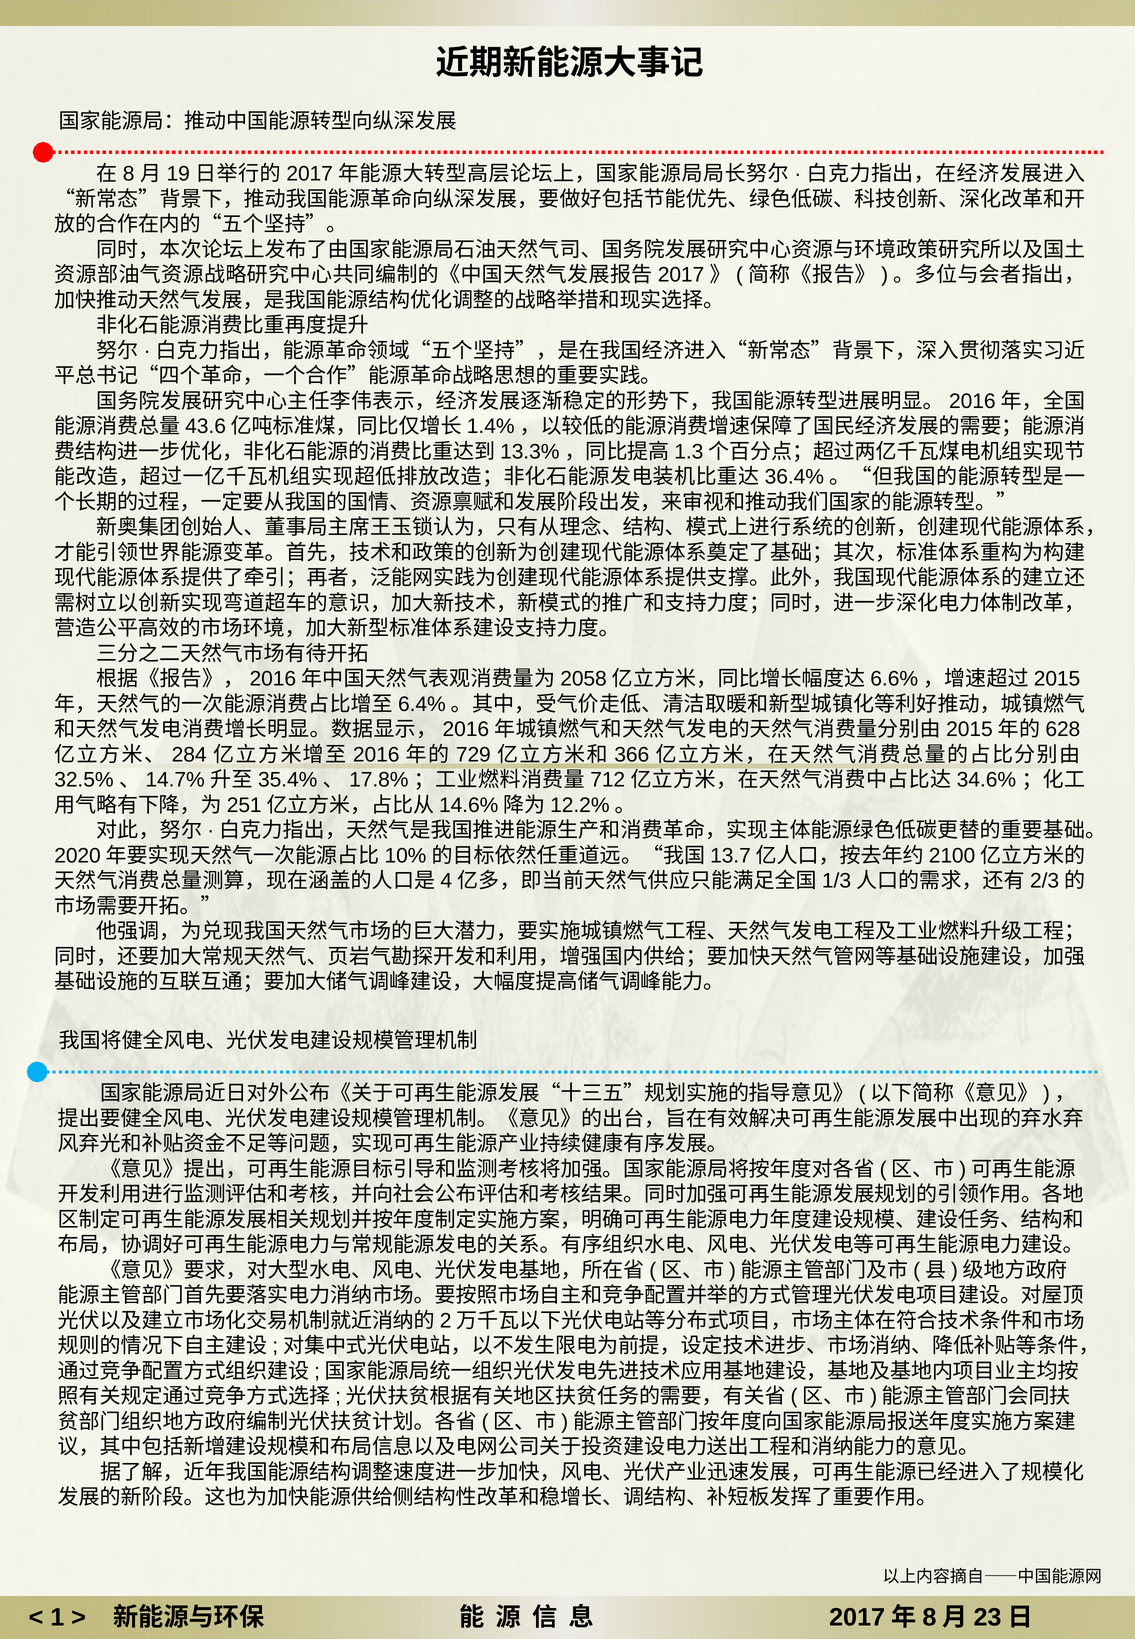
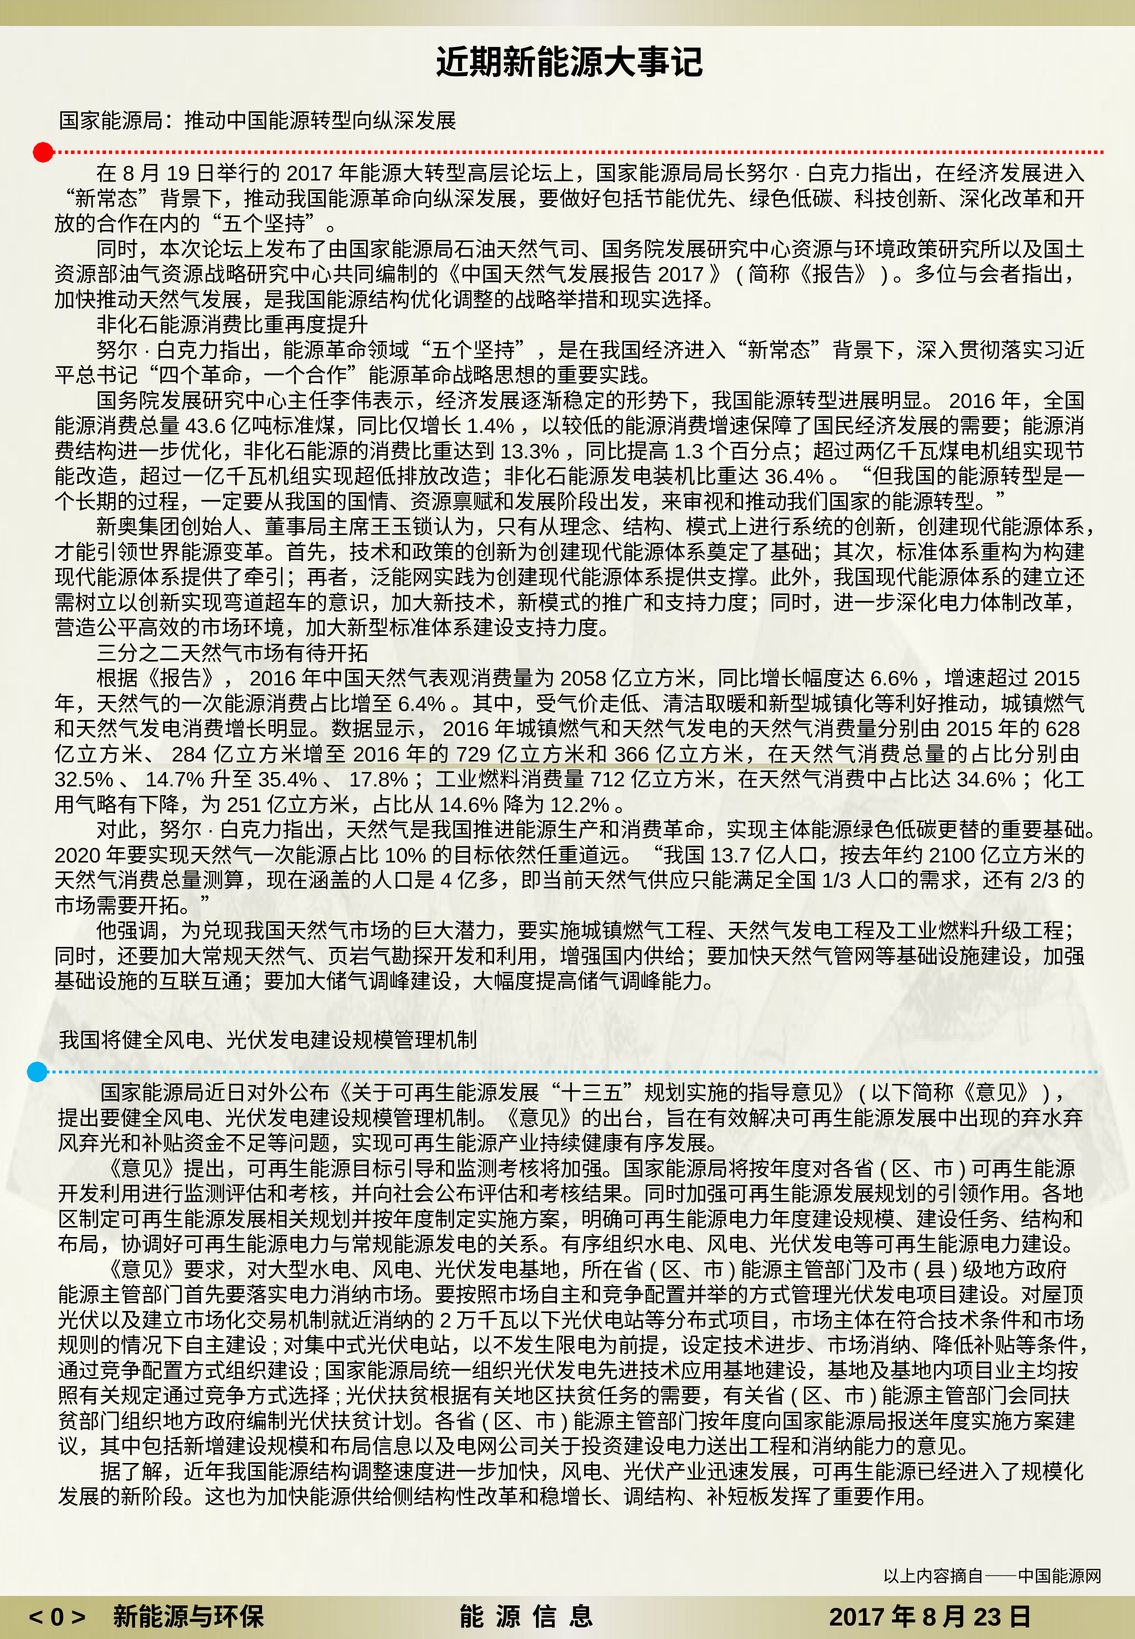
1: 1 -> 0
